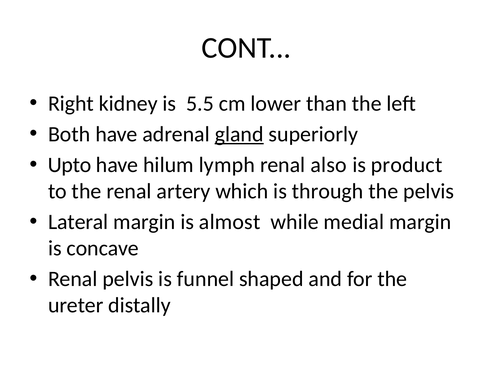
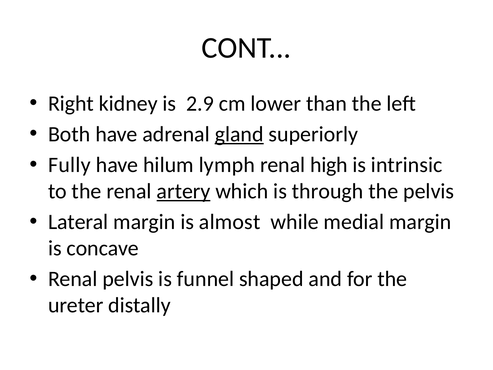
5.5: 5.5 -> 2.9
Upto: Upto -> Fully
also: also -> high
product: product -> intrinsic
artery underline: none -> present
